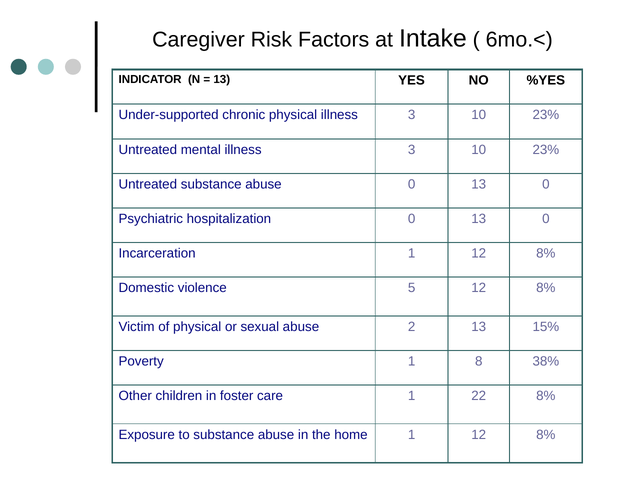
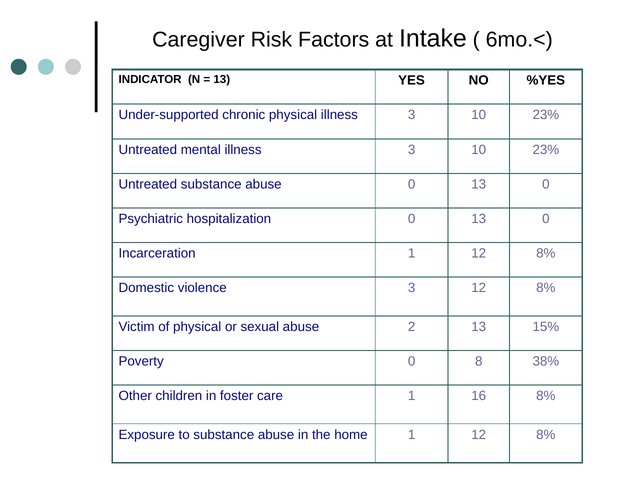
violence 5: 5 -> 3
Poverty 1: 1 -> 0
22: 22 -> 16
